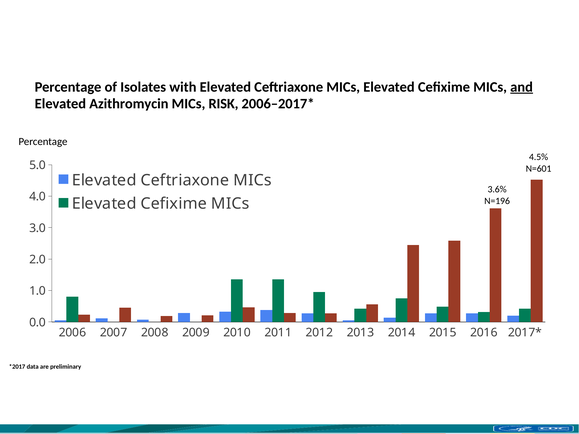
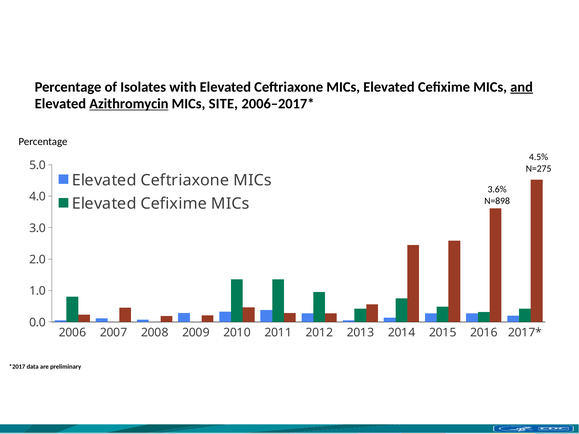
Azithromycin underline: none -> present
RISK: RISK -> SITE
N=601: N=601 -> N=275
N=196: N=196 -> N=898
